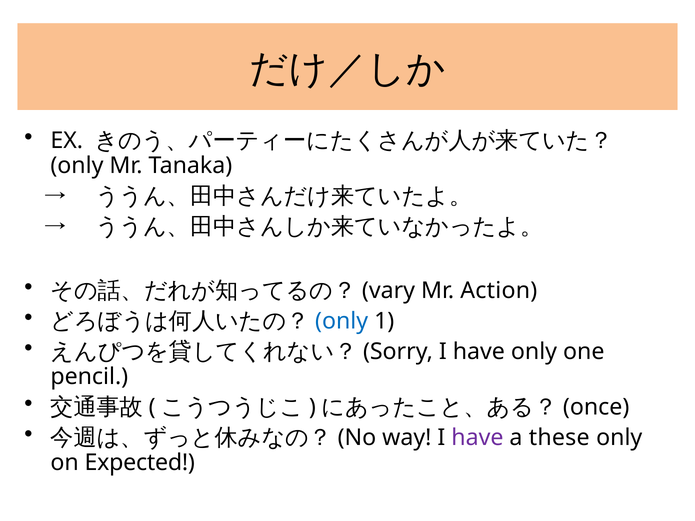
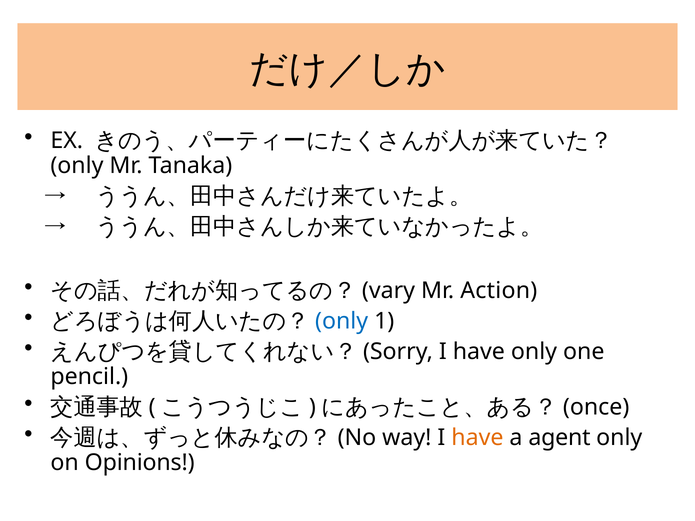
have at (477, 438) colour: purple -> orange
these: these -> agent
Expected: Expected -> Opinions
